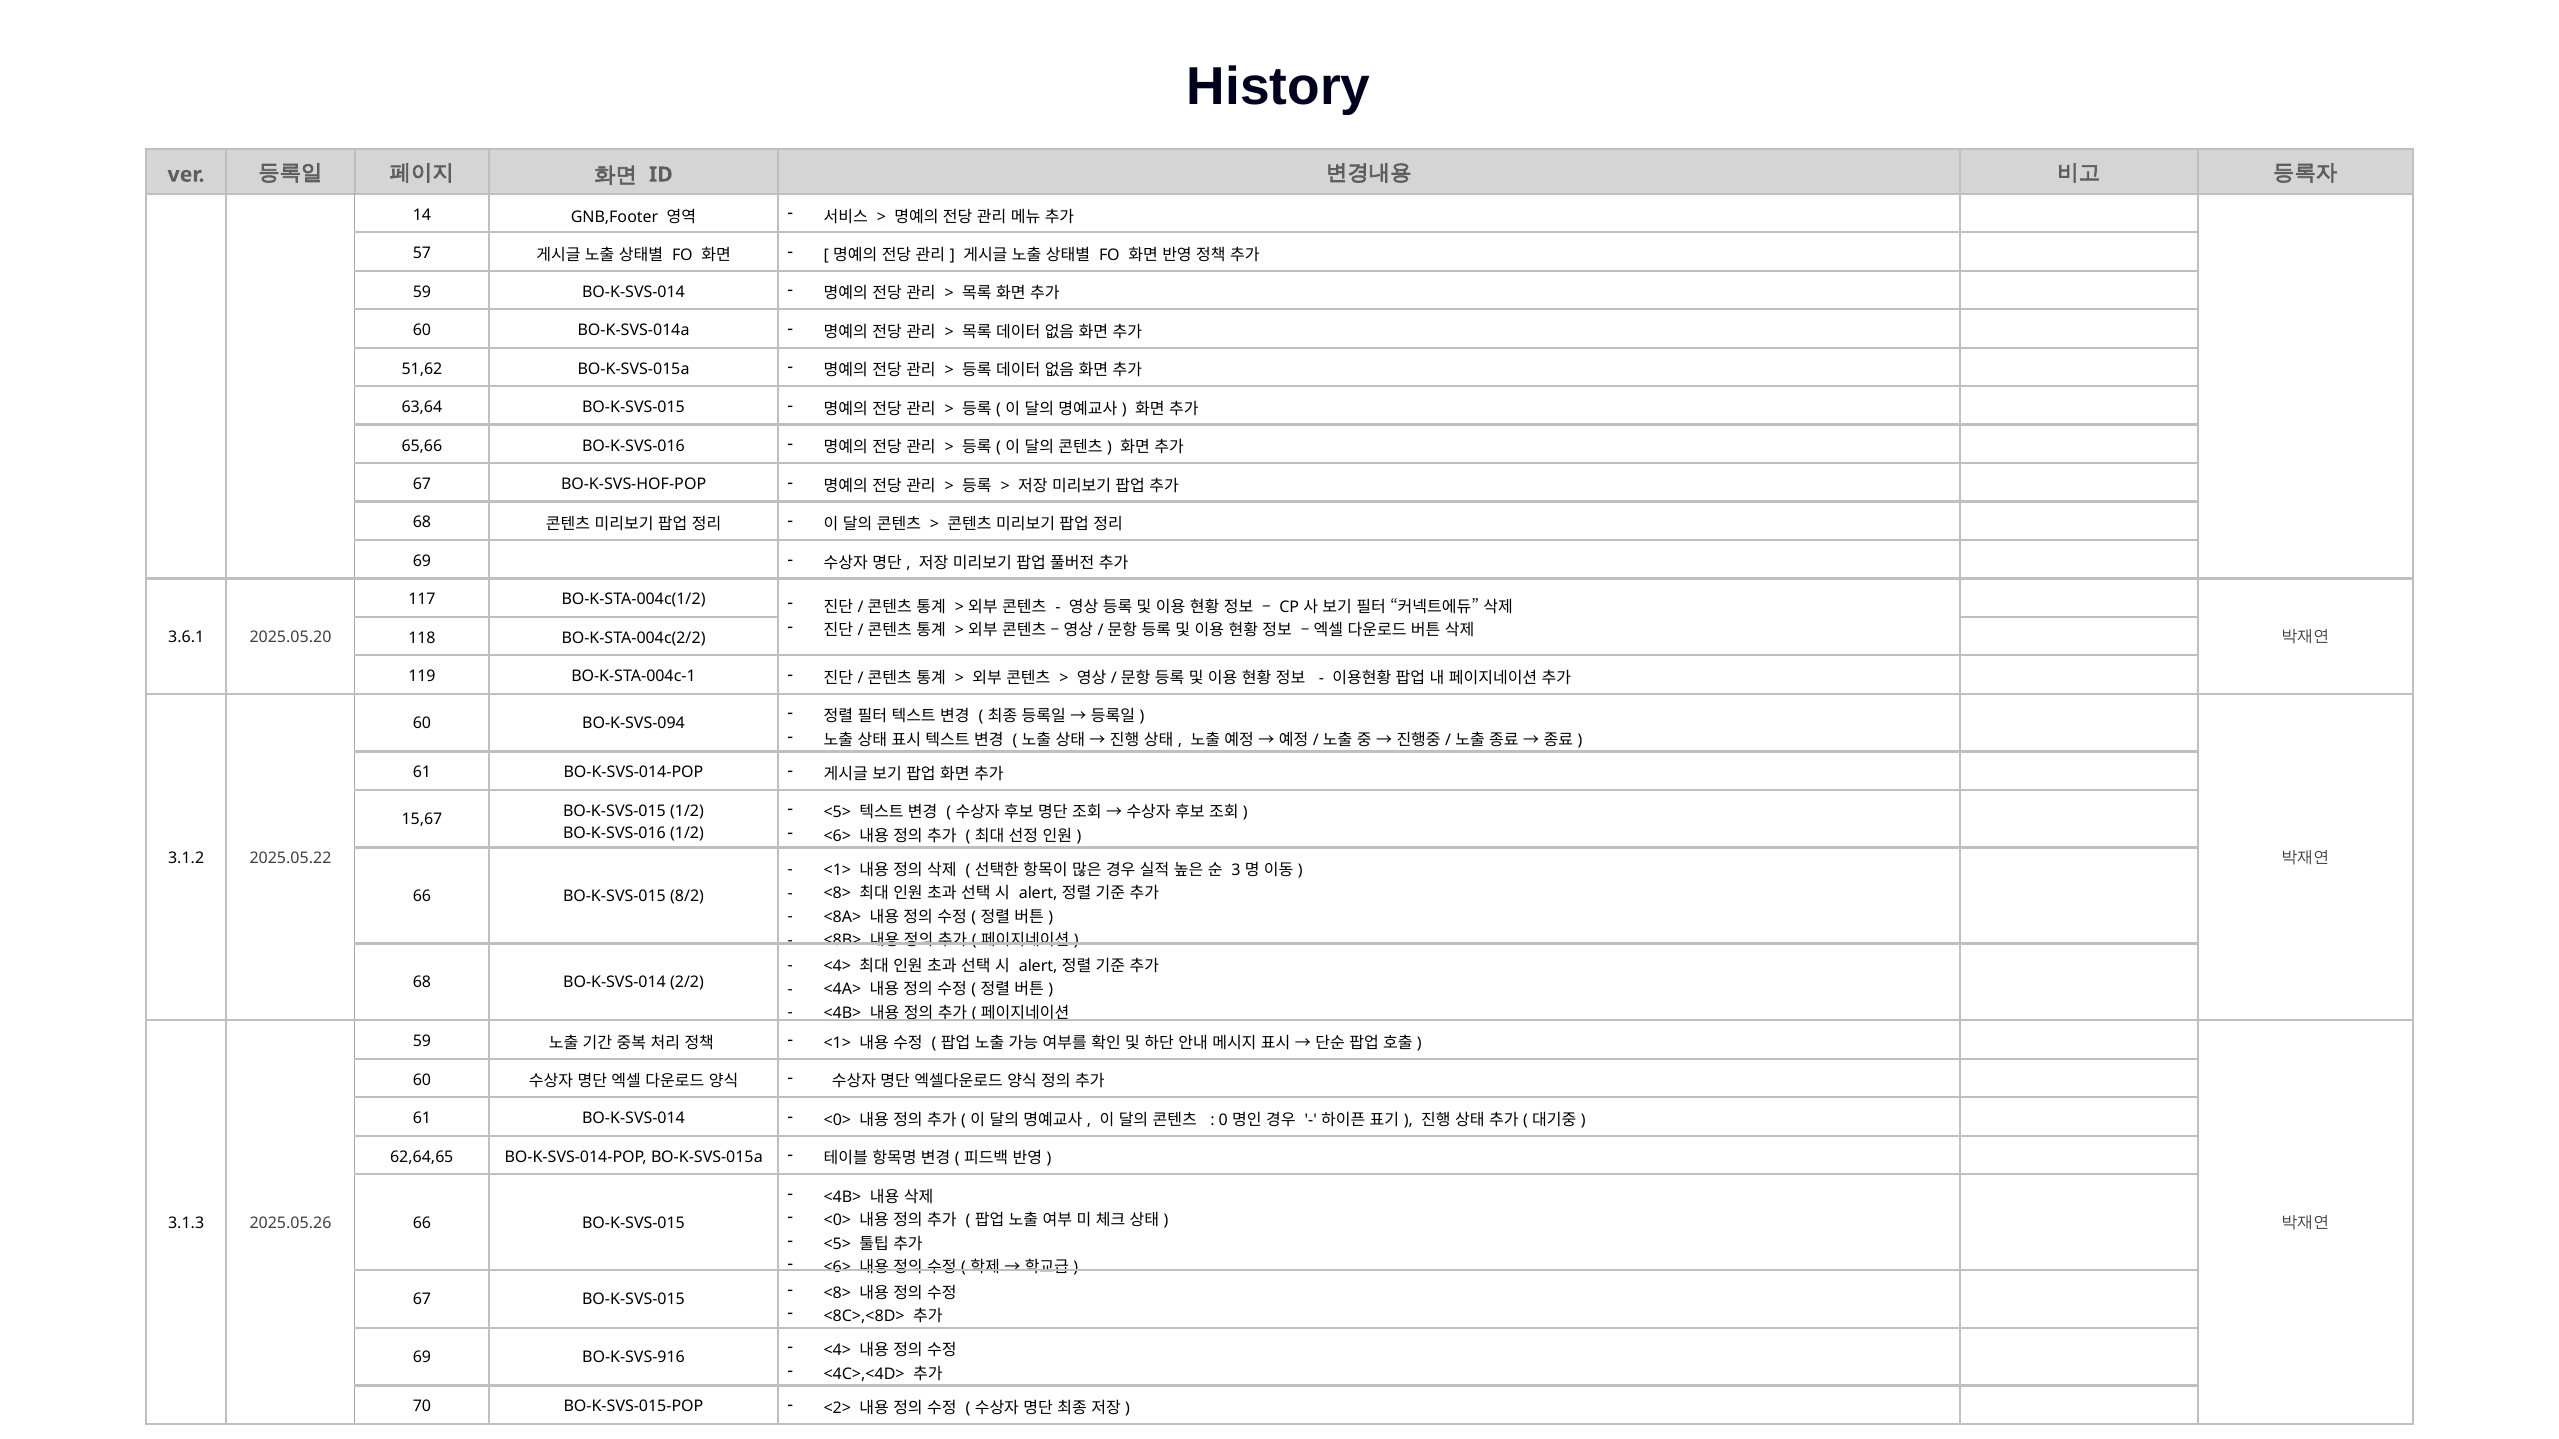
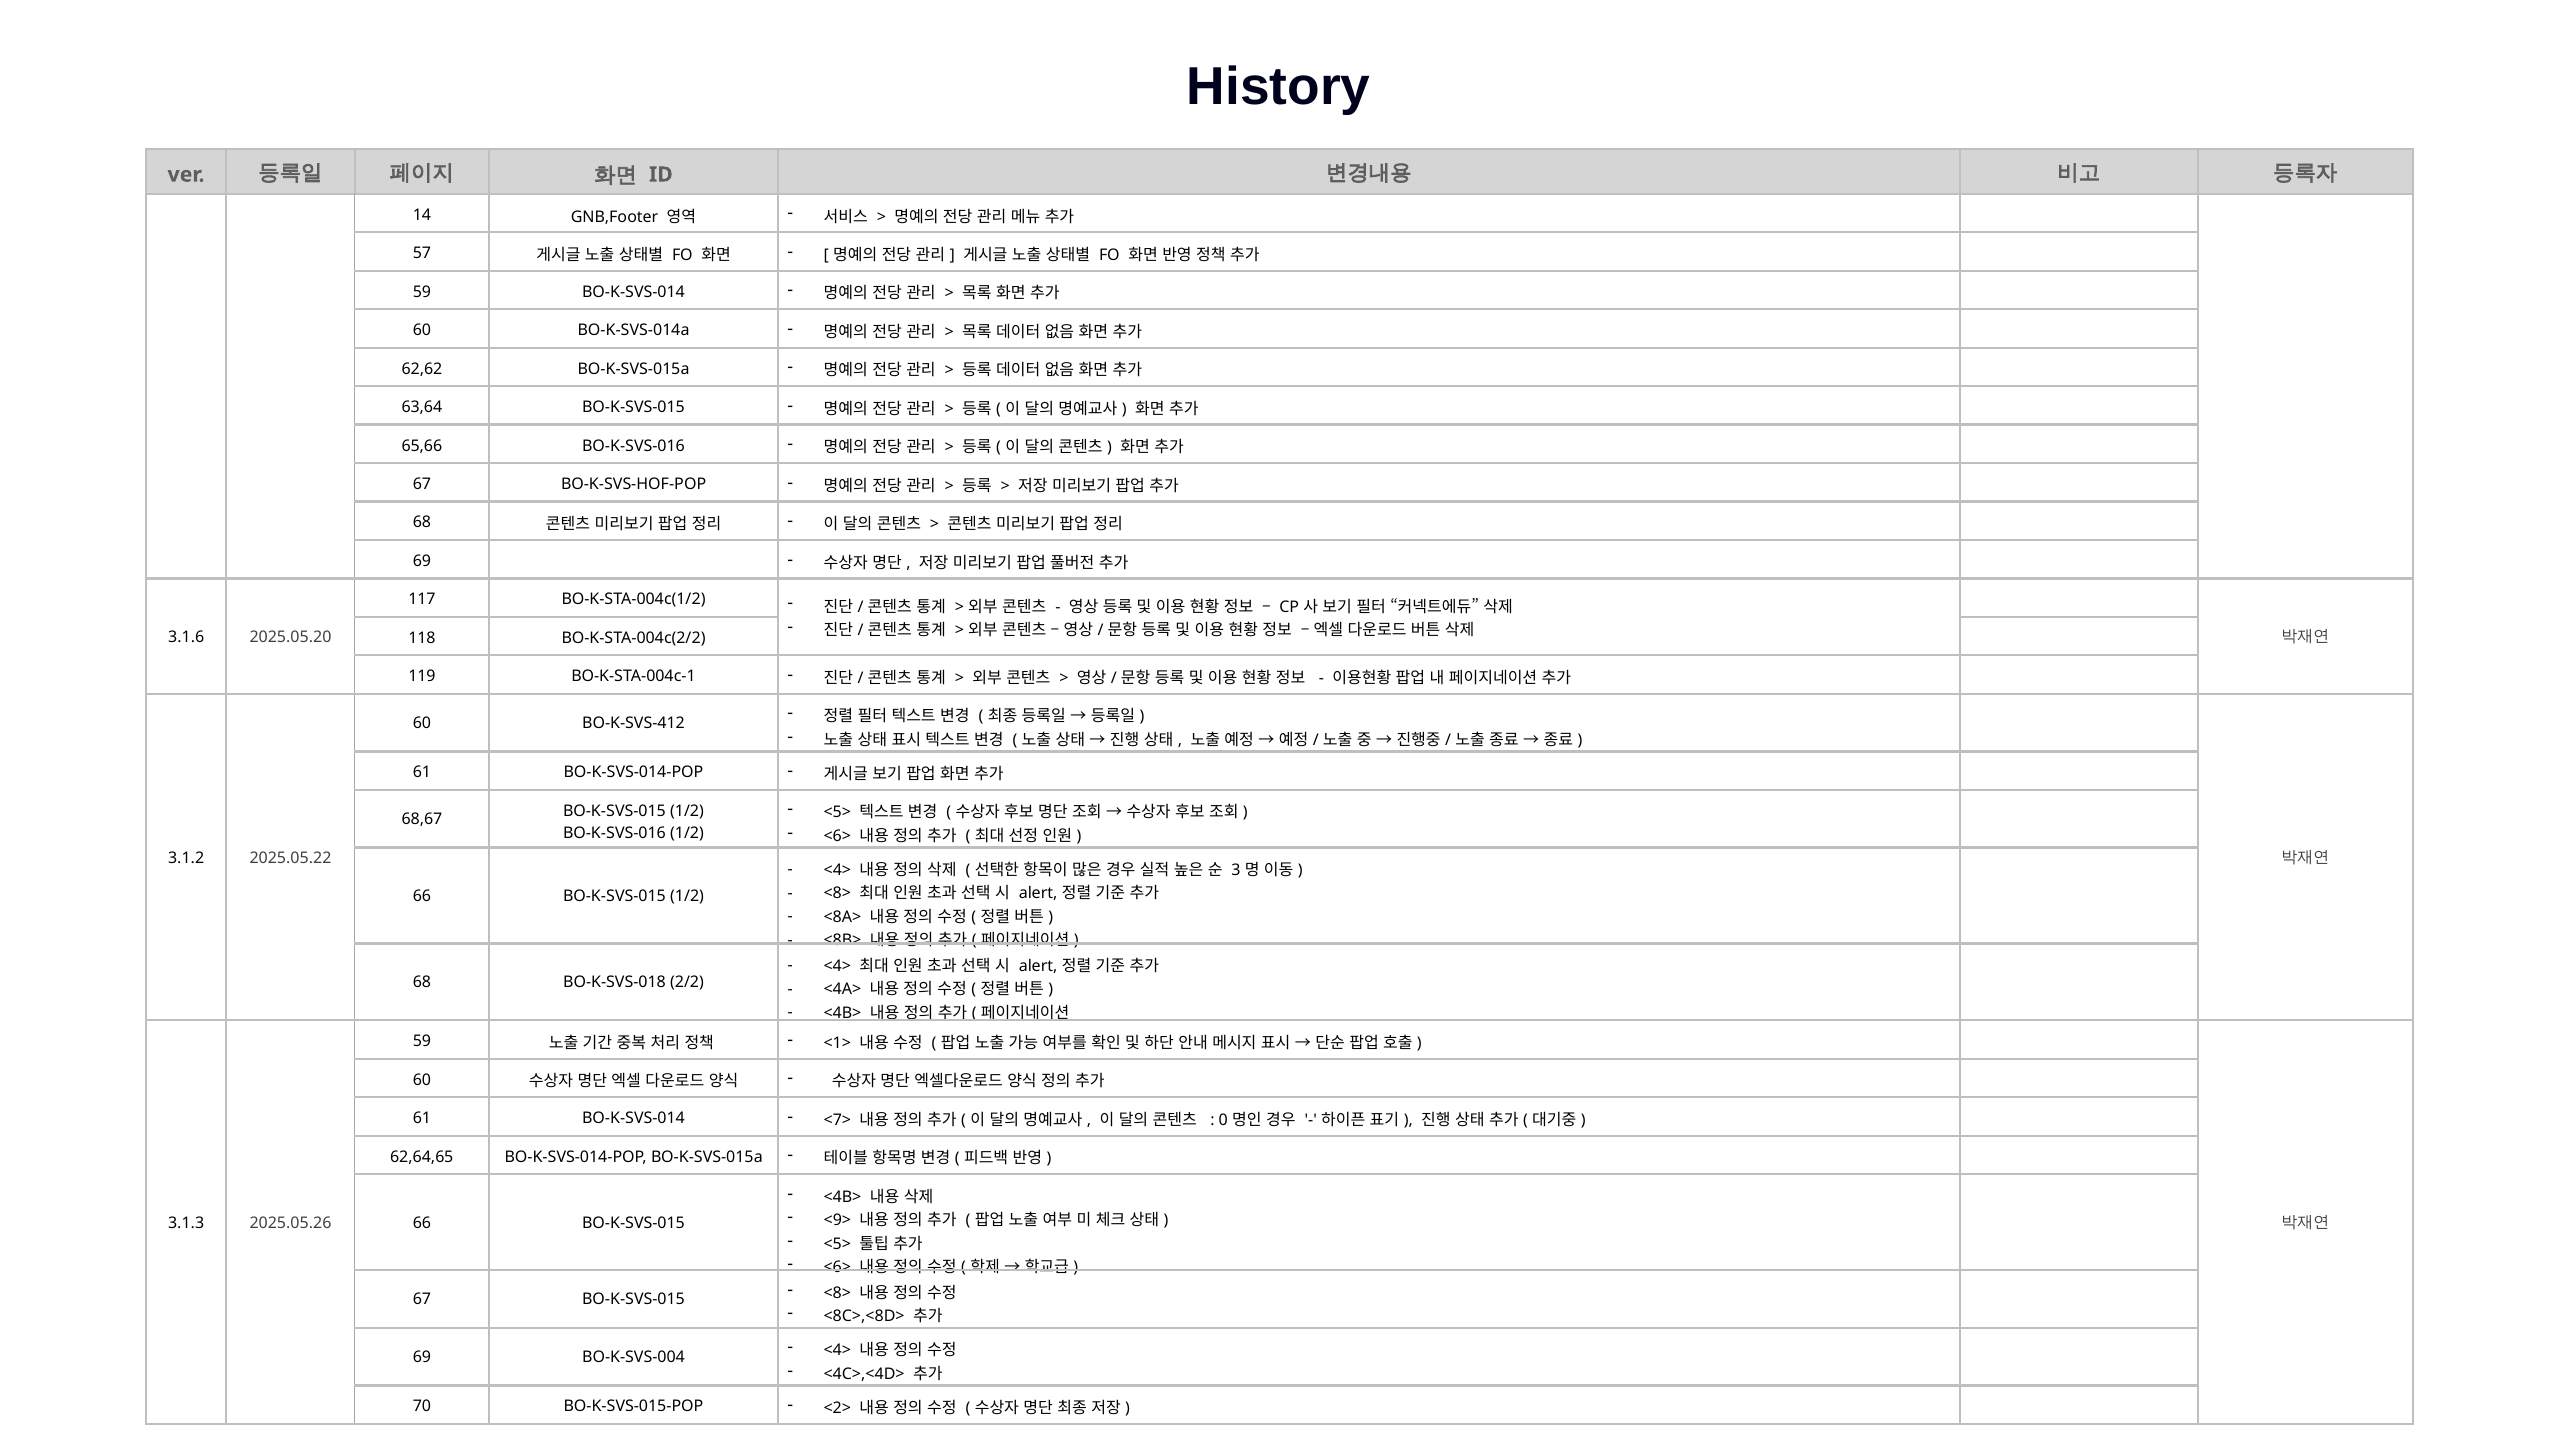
51,62: 51,62 -> 62,62
3.6.1: 3.6.1 -> 3.1.6
BO-K-SVS-094: BO-K-SVS-094 -> BO-K-SVS-412
15,67: 15,67 -> 68,67
<1> at (837, 871): <1> -> <4>
66 BO-K-SVS-015 8/2: 8/2 -> 1/2
68 BO-K-SVS-014: BO-K-SVS-014 -> BO-K-SVS-018
<0> at (837, 1120): <0> -> <7>
<0> at (837, 1221): <0> -> <9>
BO-K-SVS-916: BO-K-SVS-916 -> BO-K-SVS-004
